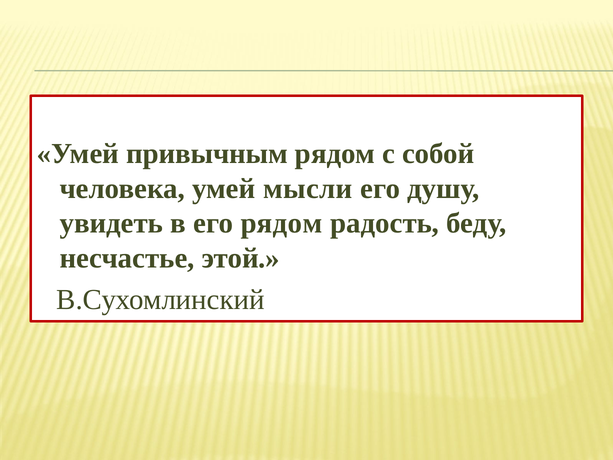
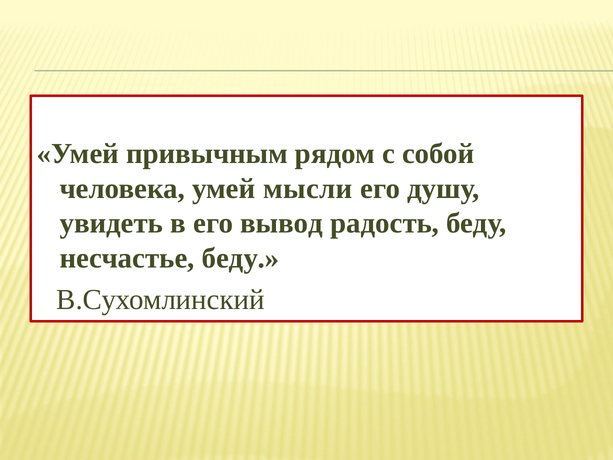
его рядом: рядом -> вывод
несчастье этой: этой -> беду
